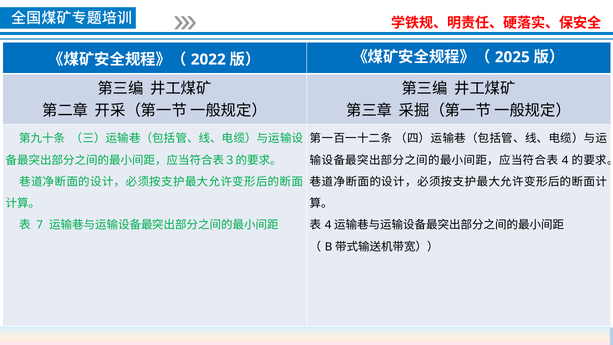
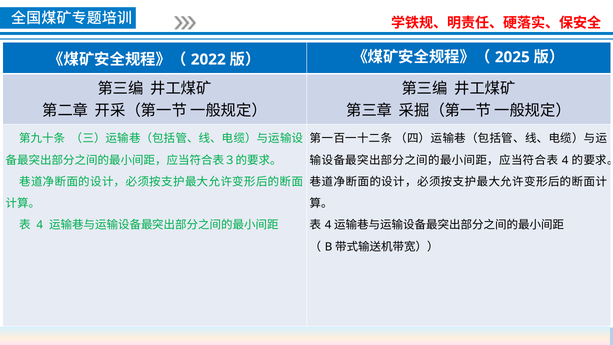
7 at (40, 225): 7 -> 4
